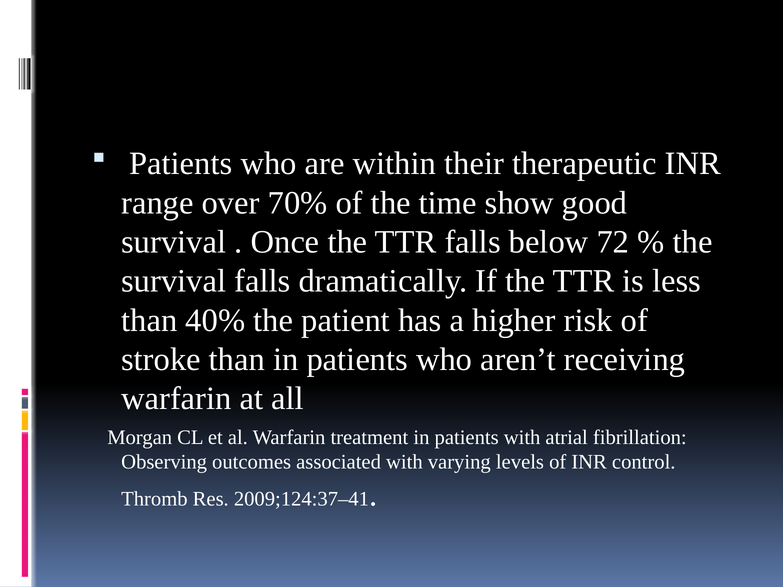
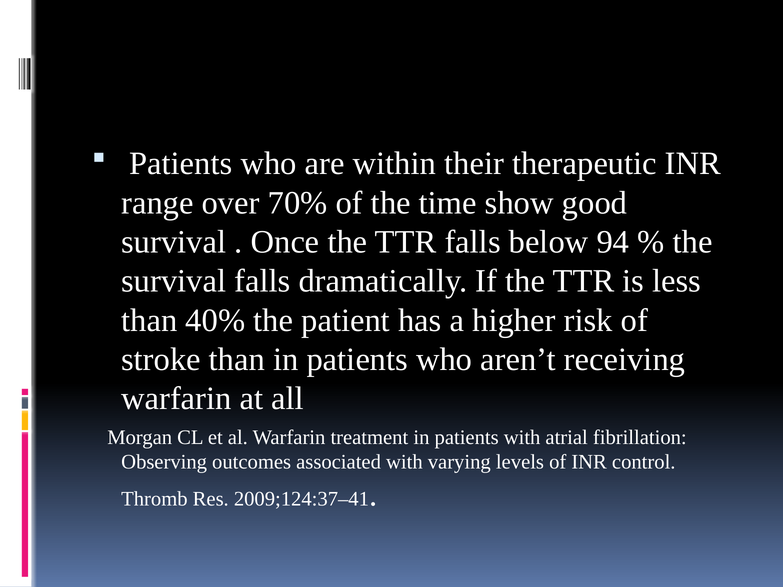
72: 72 -> 94
